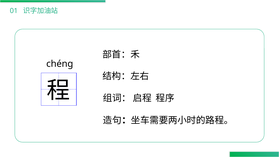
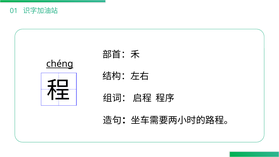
chénɡ underline: none -> present
